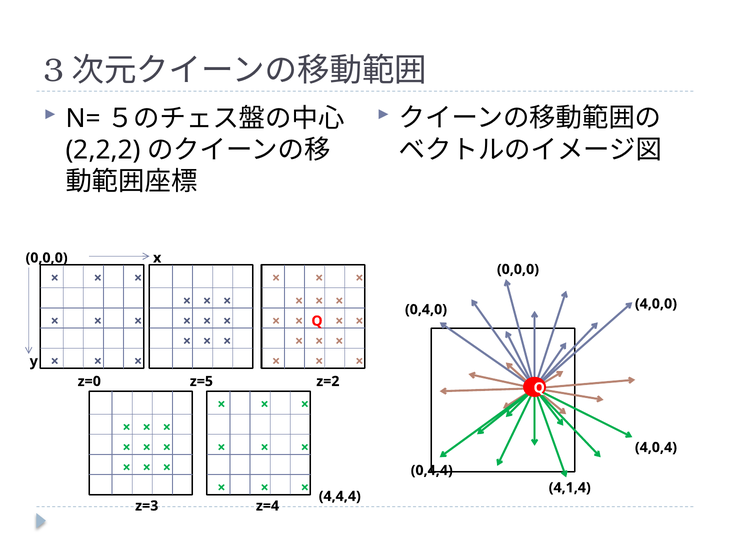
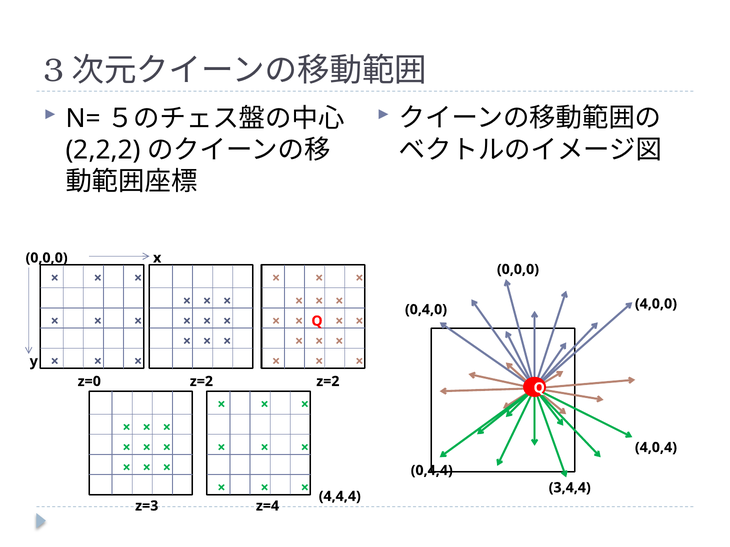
z=0 z=5: z=5 -> z=2
4,1,4: 4,1,4 -> 3,4,4
